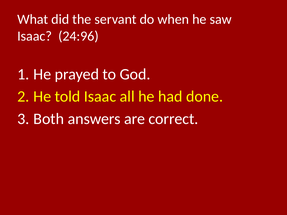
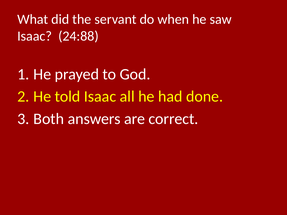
24:96: 24:96 -> 24:88
